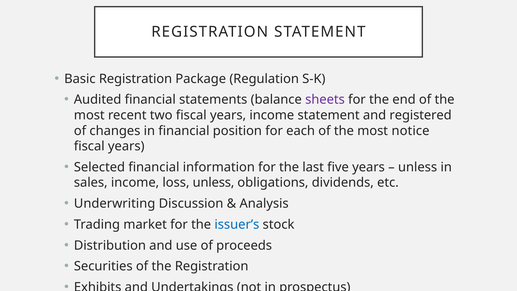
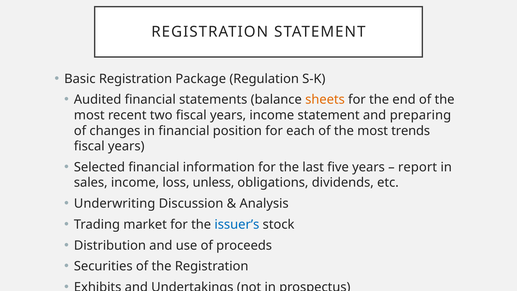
sheets colour: purple -> orange
registered: registered -> preparing
notice: notice -> trends
unless at (418, 167): unless -> report
